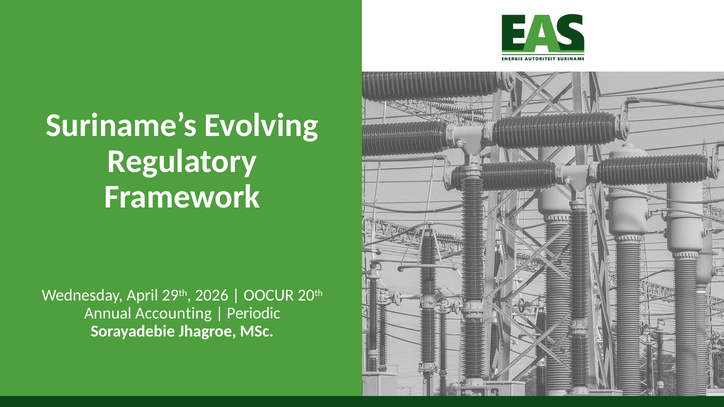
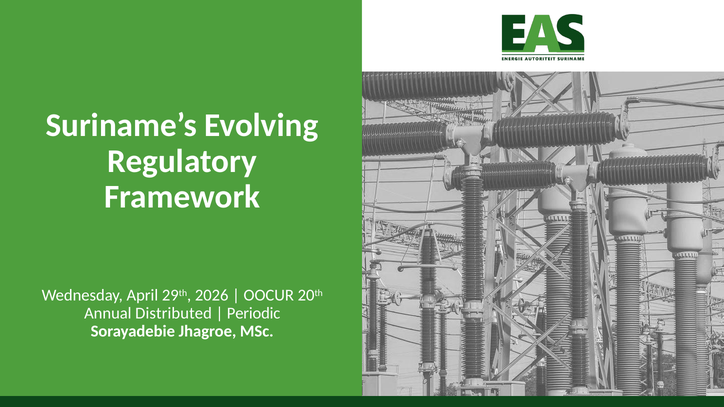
Accounting: Accounting -> Distributed
